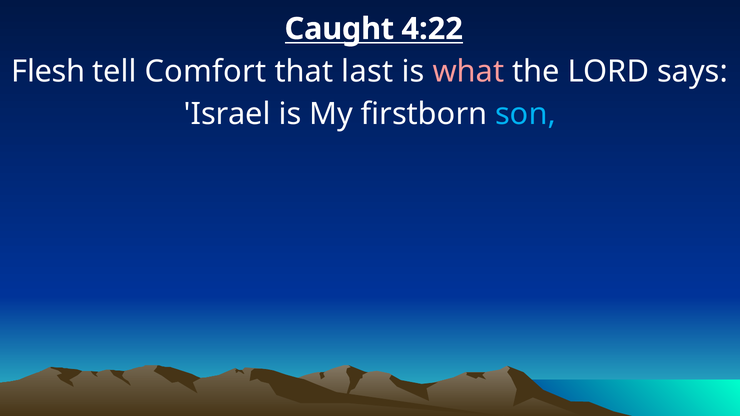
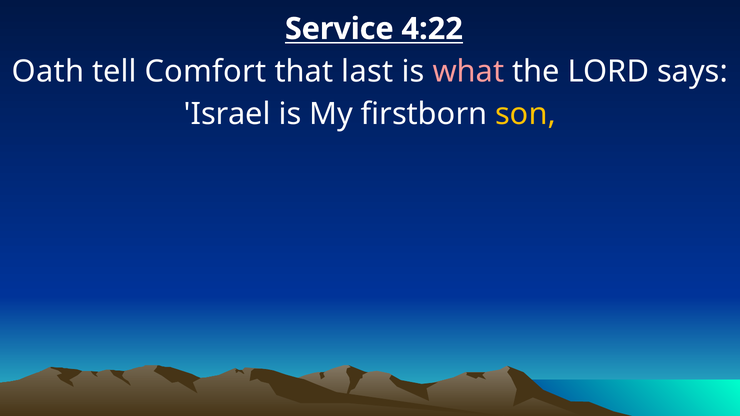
Caught: Caught -> Service
Flesh: Flesh -> Oath
son colour: light blue -> yellow
